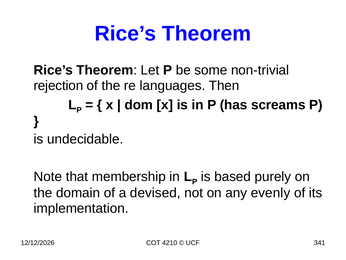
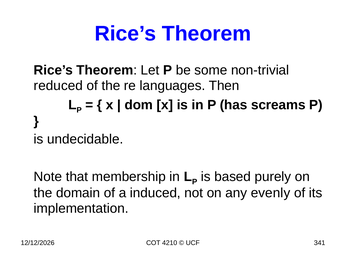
rejection: rejection -> reduced
devised: devised -> induced
